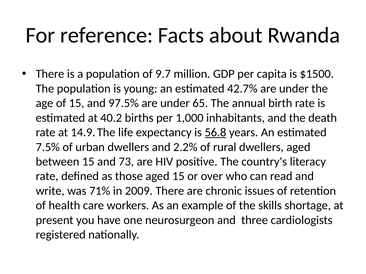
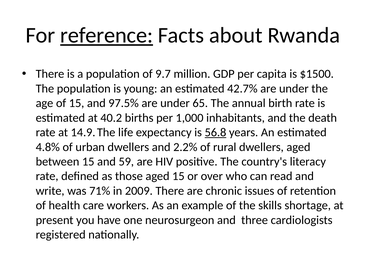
reference underline: none -> present
7.5%: 7.5% -> 4.8%
73: 73 -> 59
